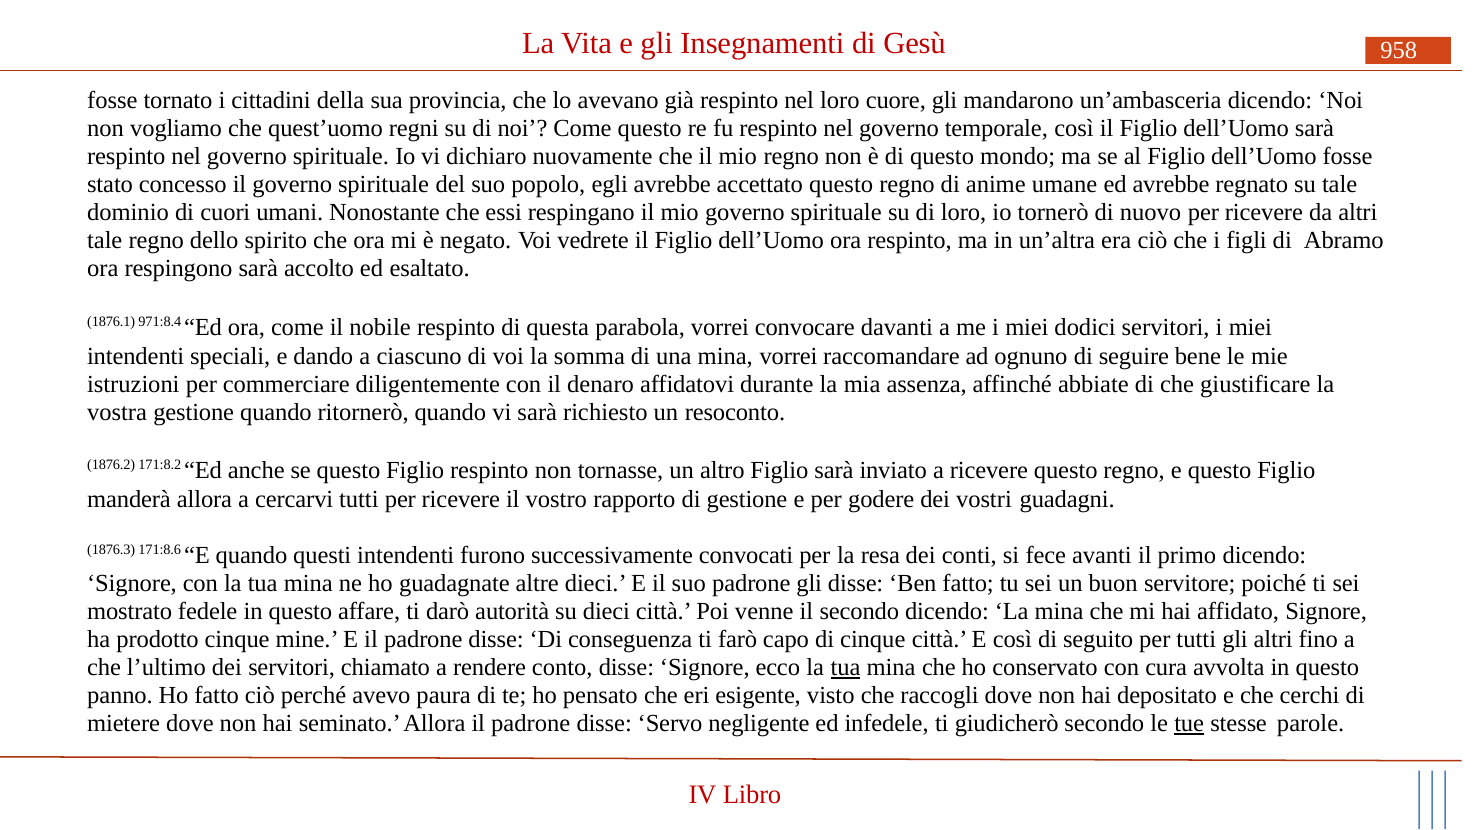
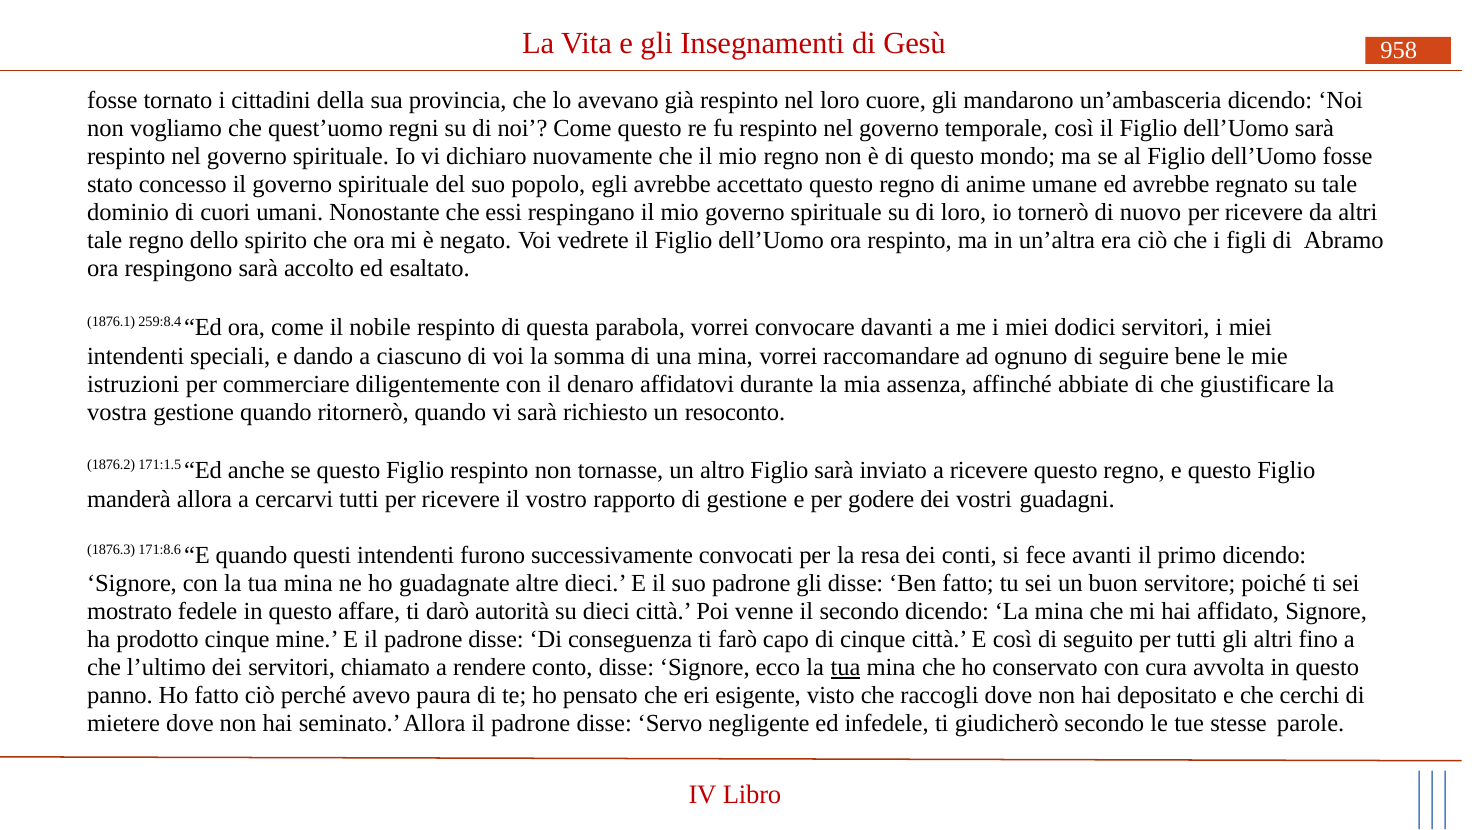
971:8.4: 971:8.4 -> 259:8.4
171:8.2: 171:8.2 -> 171:1.5
tue underline: present -> none
